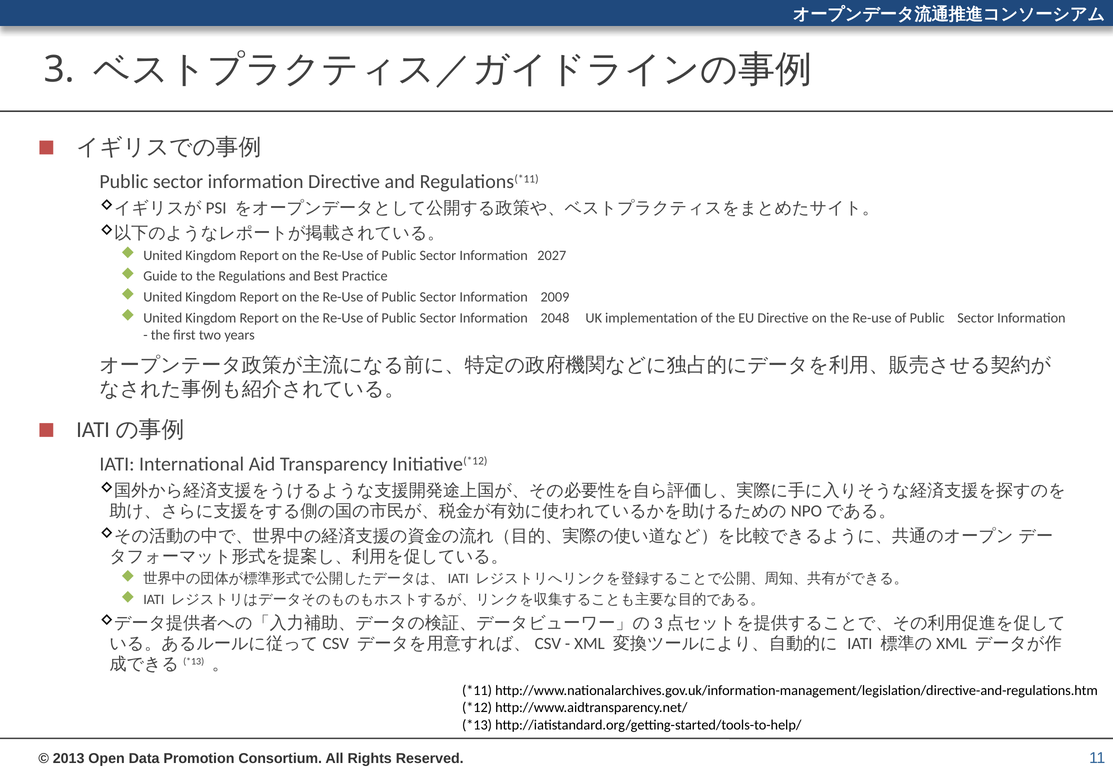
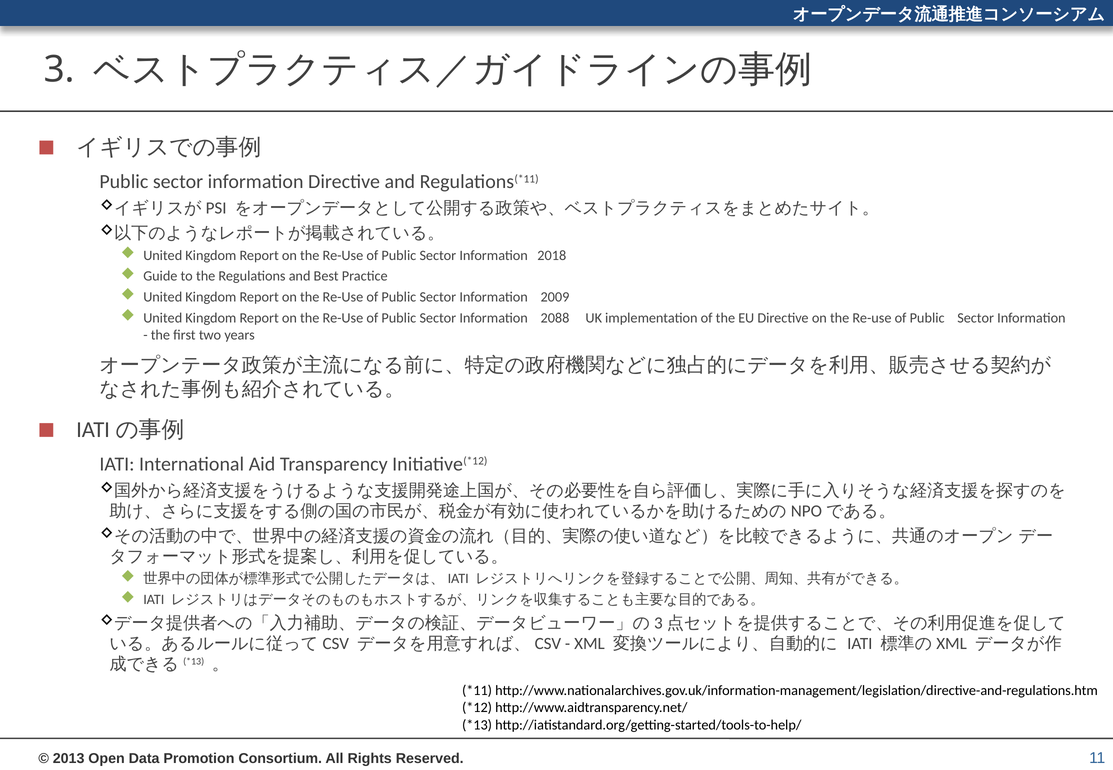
2027: 2027 -> 2018
2048: 2048 -> 2088
